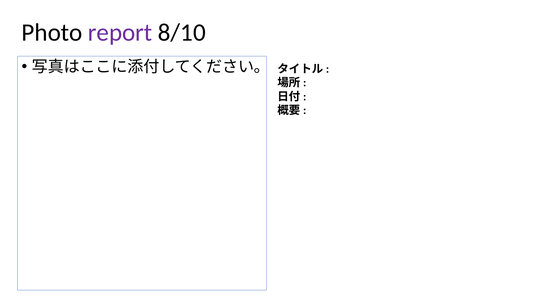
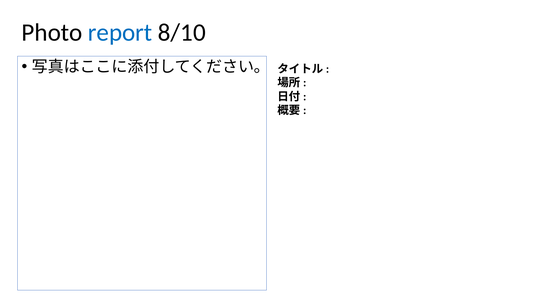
report colour: purple -> blue
